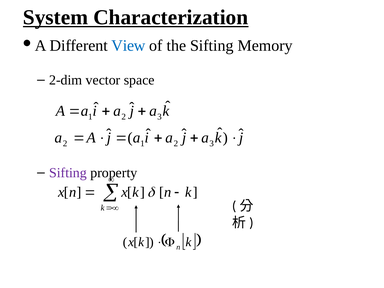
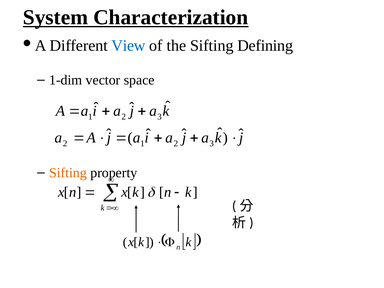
Memory: Memory -> Defining
2-dim: 2-dim -> 1-dim
Sifting at (68, 173) colour: purple -> orange
